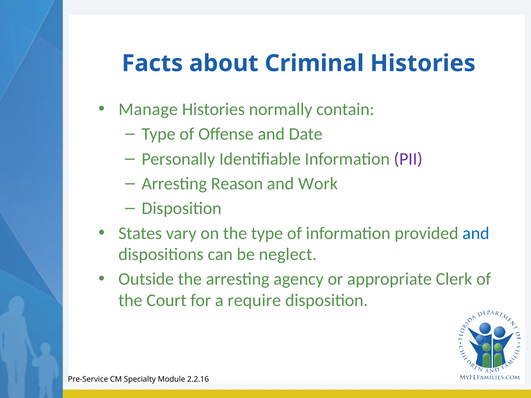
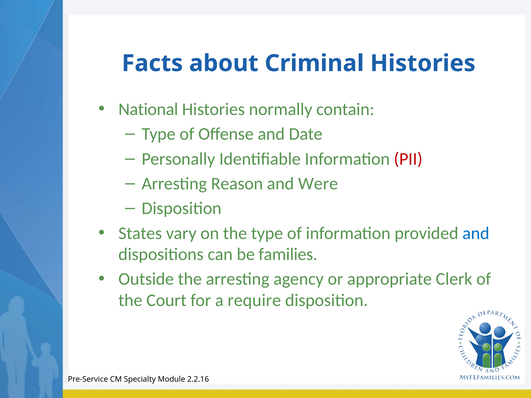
Manage: Manage -> National
PII colour: purple -> red
Work: Work -> Were
neglect: neglect -> families
